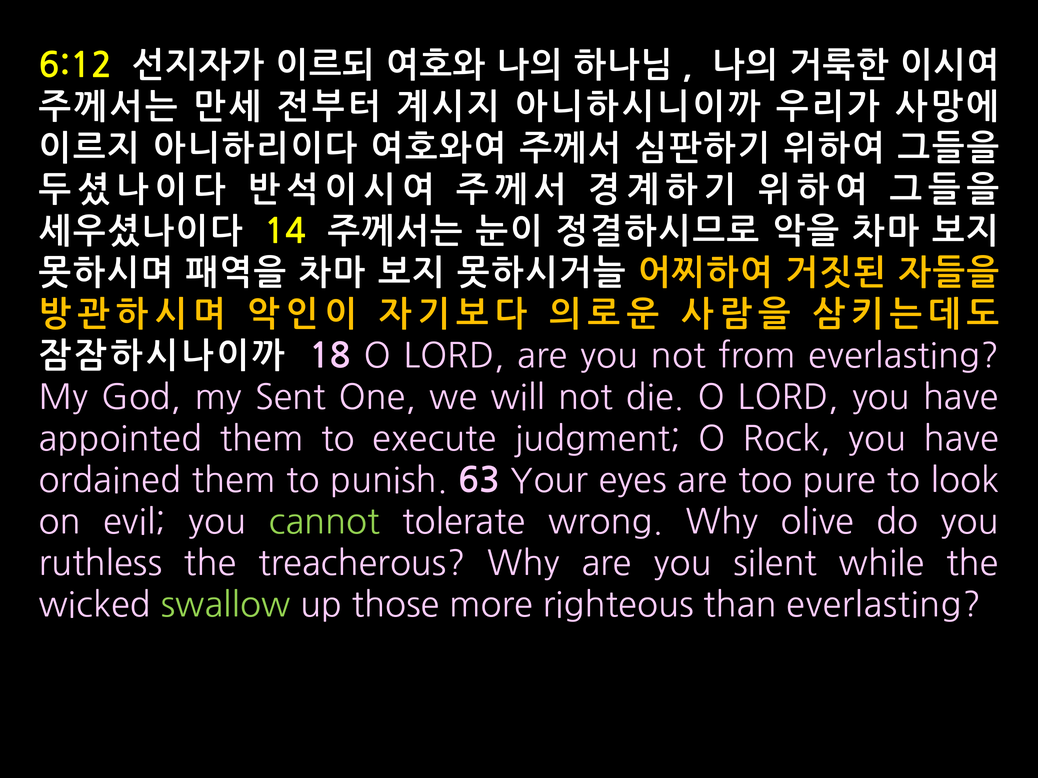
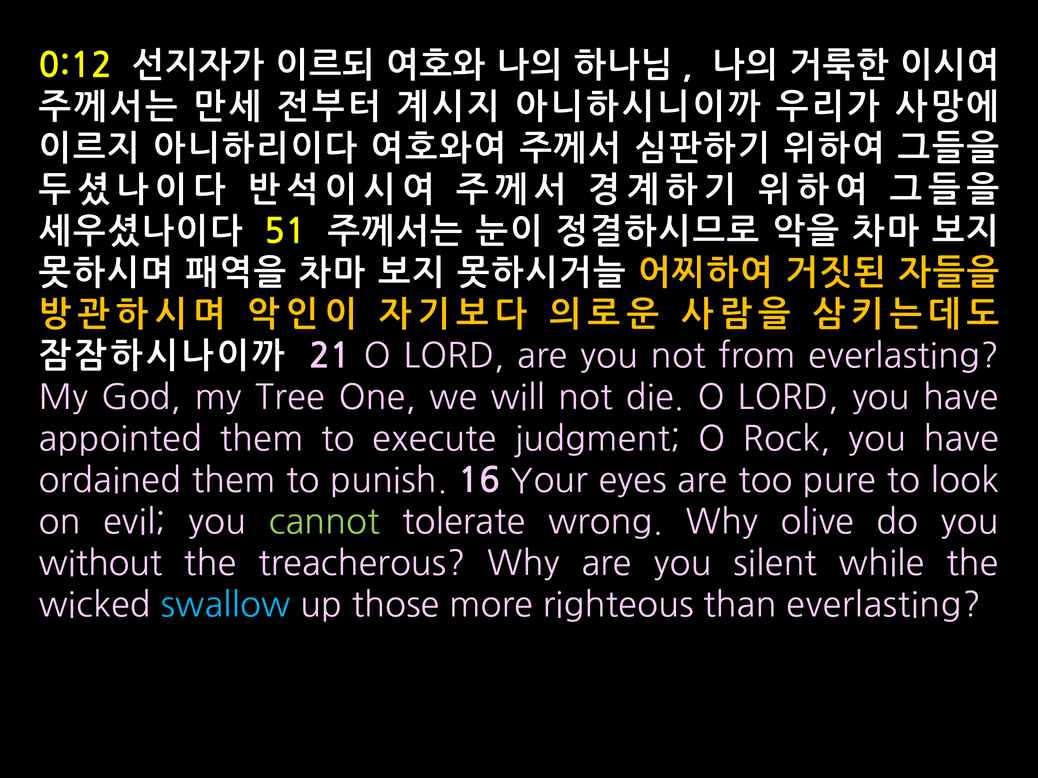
6:12: 6:12 -> 0:12
14: 14 -> 51
18: 18 -> 21
Sent: Sent -> Tree
63: 63 -> 16
ruthless: ruthless -> without
swallow colour: light green -> light blue
